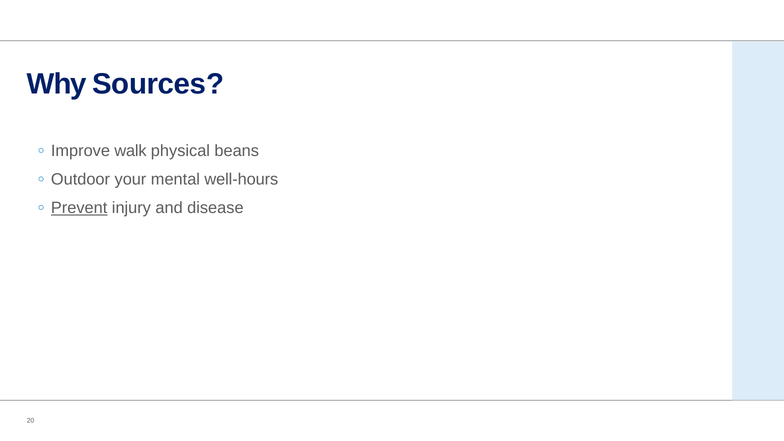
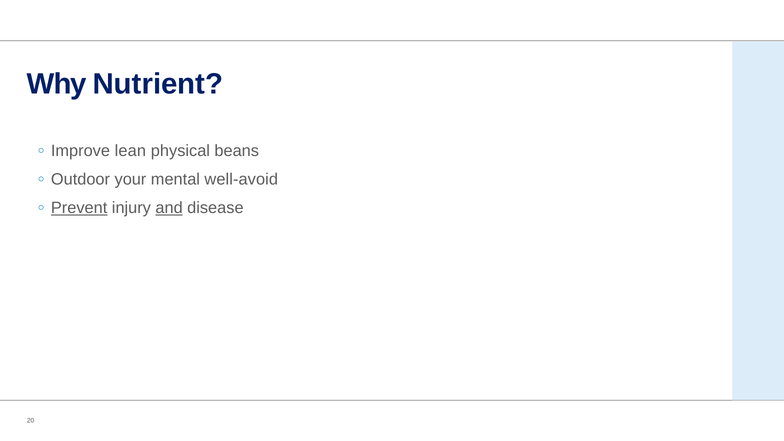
Sources: Sources -> Nutrient
walk: walk -> lean
well-hours: well-hours -> well-avoid
and underline: none -> present
